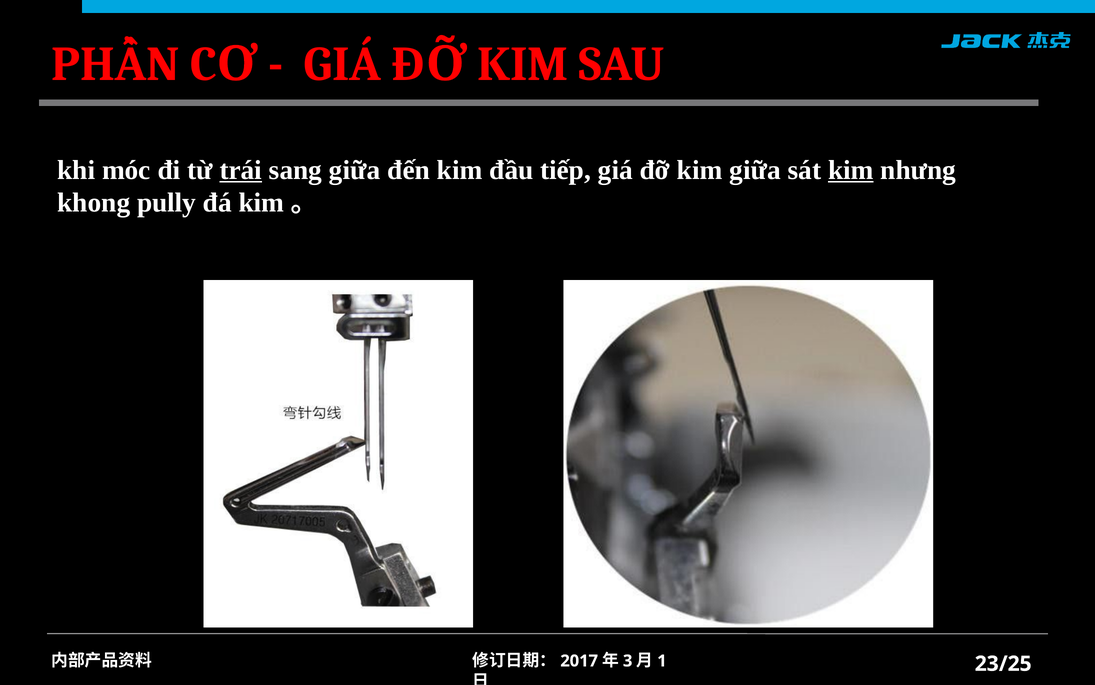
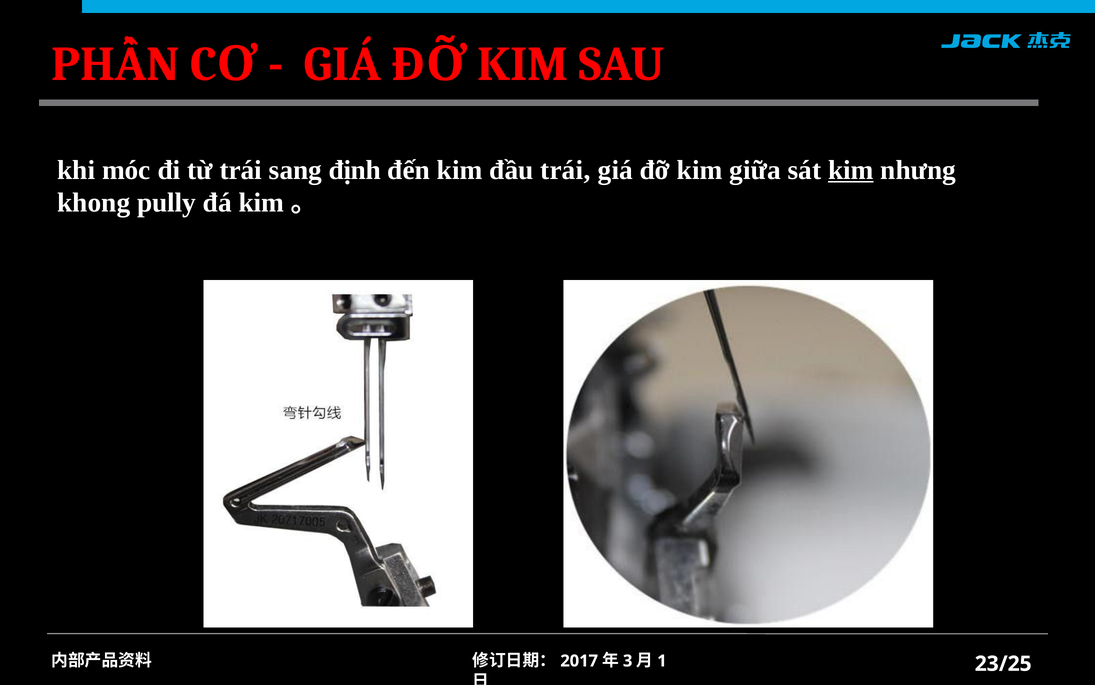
trái at (241, 170) underline: present -> none
sang giữa: giữa -> định
đầu tiếp: tiếp -> trái
